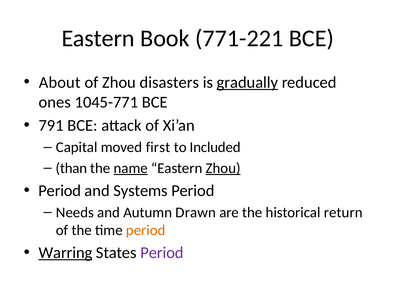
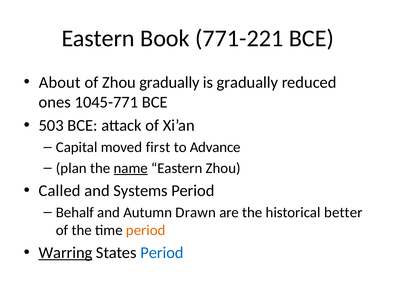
Zhou disasters: disasters -> gradually
gradually at (247, 82) underline: present -> none
791: 791 -> 503
Included: Included -> Advance
than: than -> plan
Zhou at (223, 168) underline: present -> none
Period at (60, 191): Period -> Called
Needs: Needs -> Behalf
return: return -> better
Period at (162, 253) colour: purple -> blue
